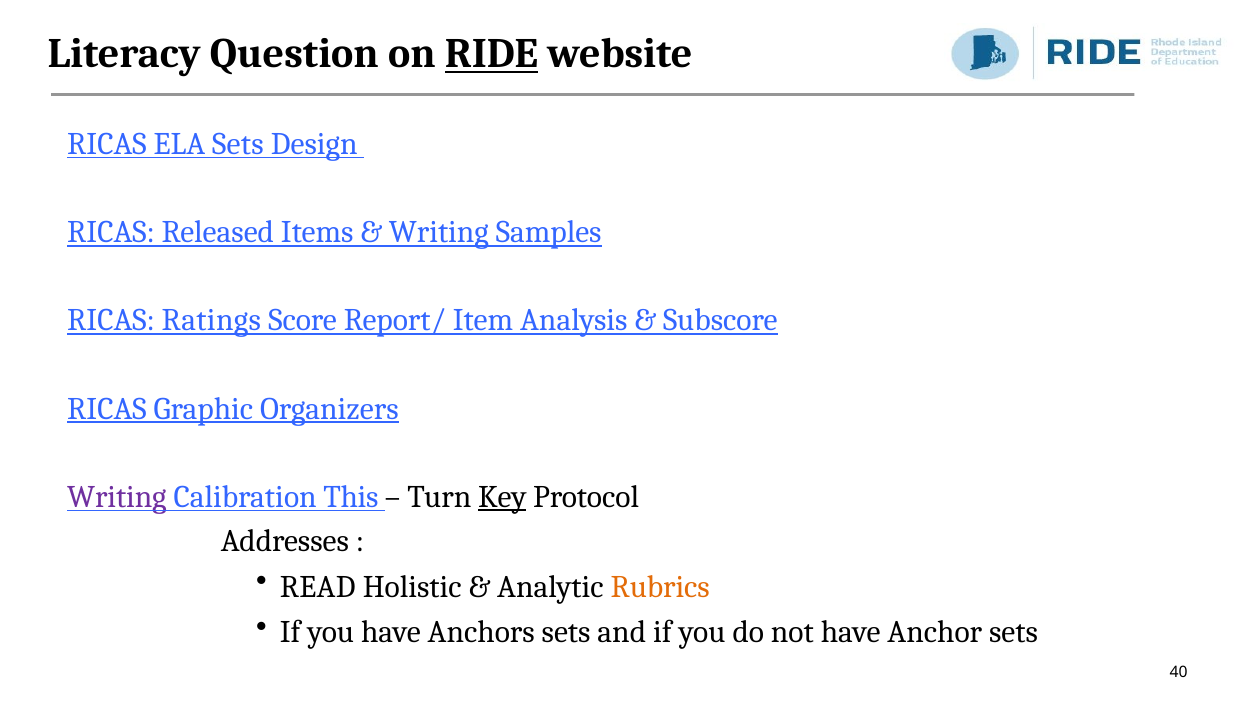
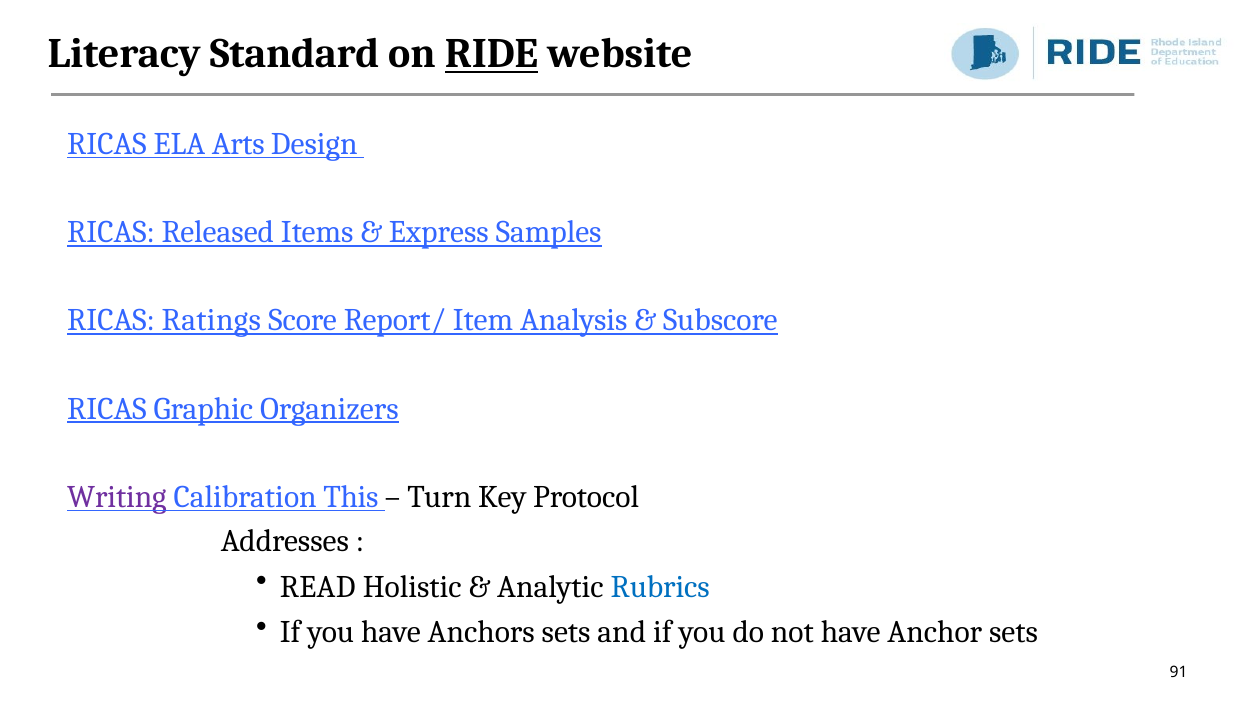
Question: Question -> Standard
ELA Sets: Sets -> Arts
Writing at (439, 232): Writing -> Express
Key underline: present -> none
Rubrics colour: orange -> blue
40: 40 -> 91
